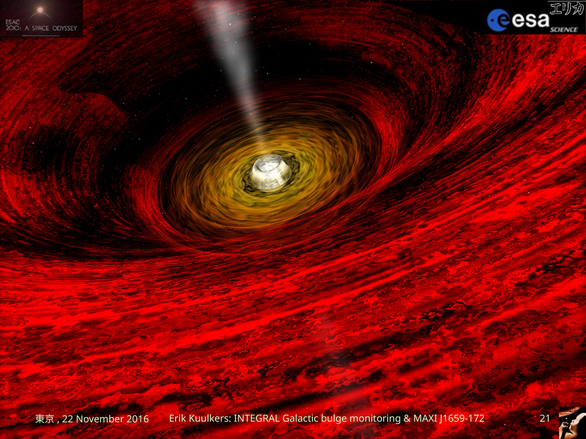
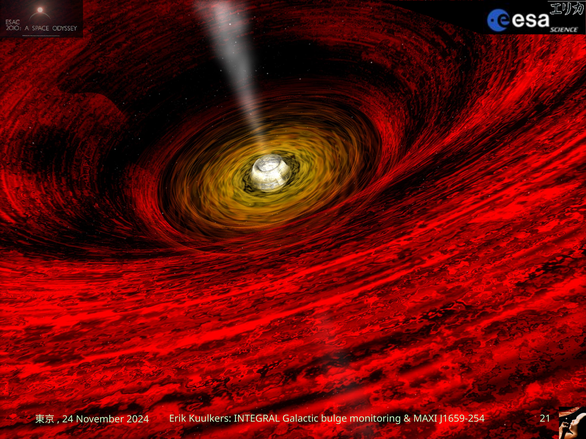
22: 22 -> 24
2016: 2016 -> 2024
J1659-172: J1659-172 -> J1659-254
